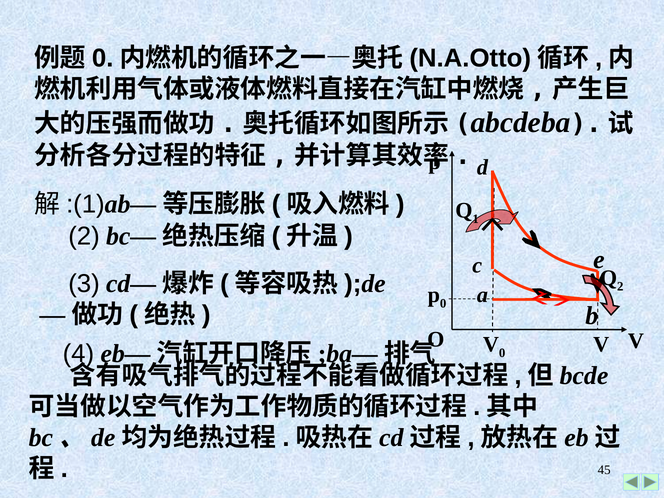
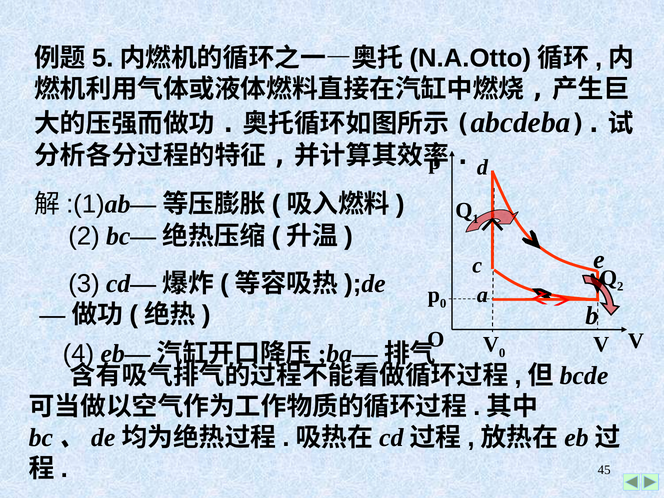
0 at (103, 58): 0 -> 5
